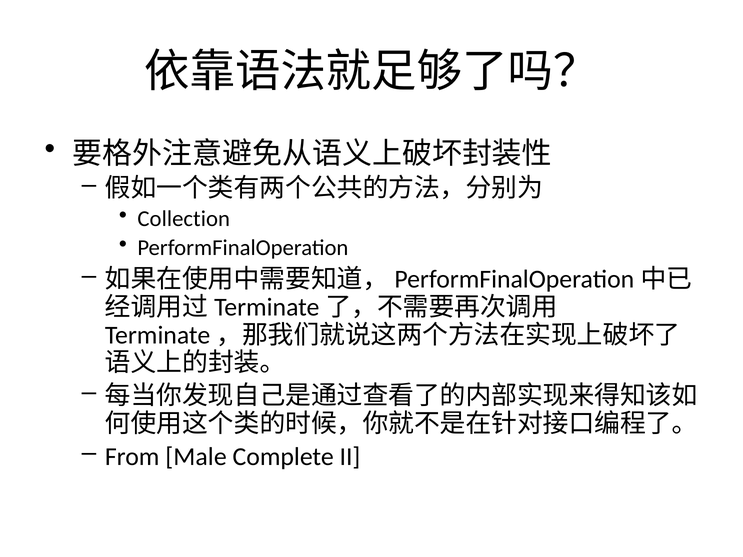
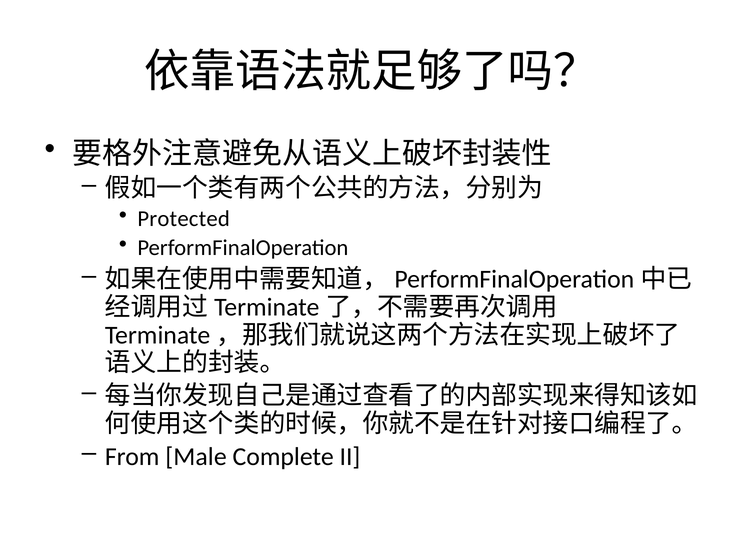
Collection: Collection -> Protected
